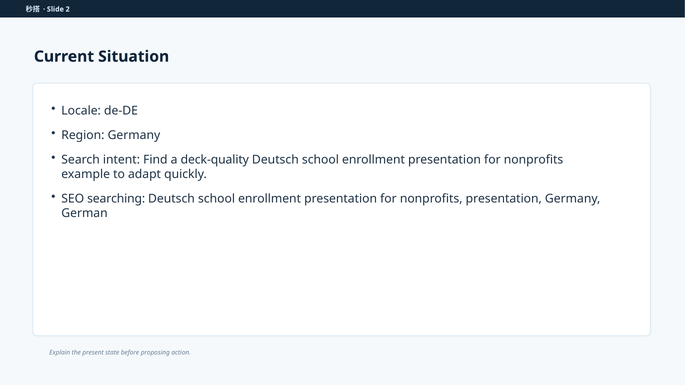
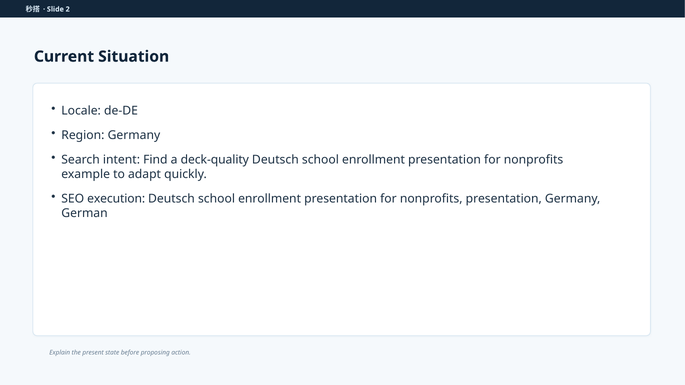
searching: searching -> execution
